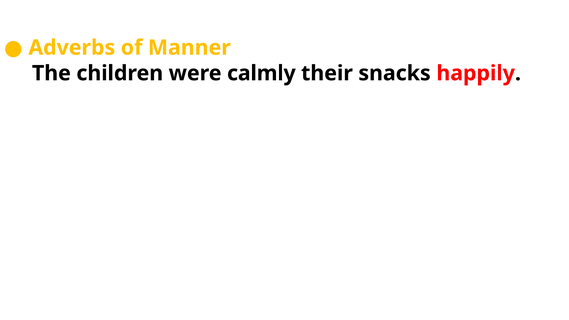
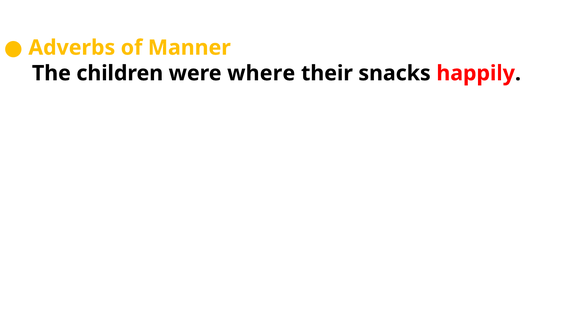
calmly: calmly -> where
